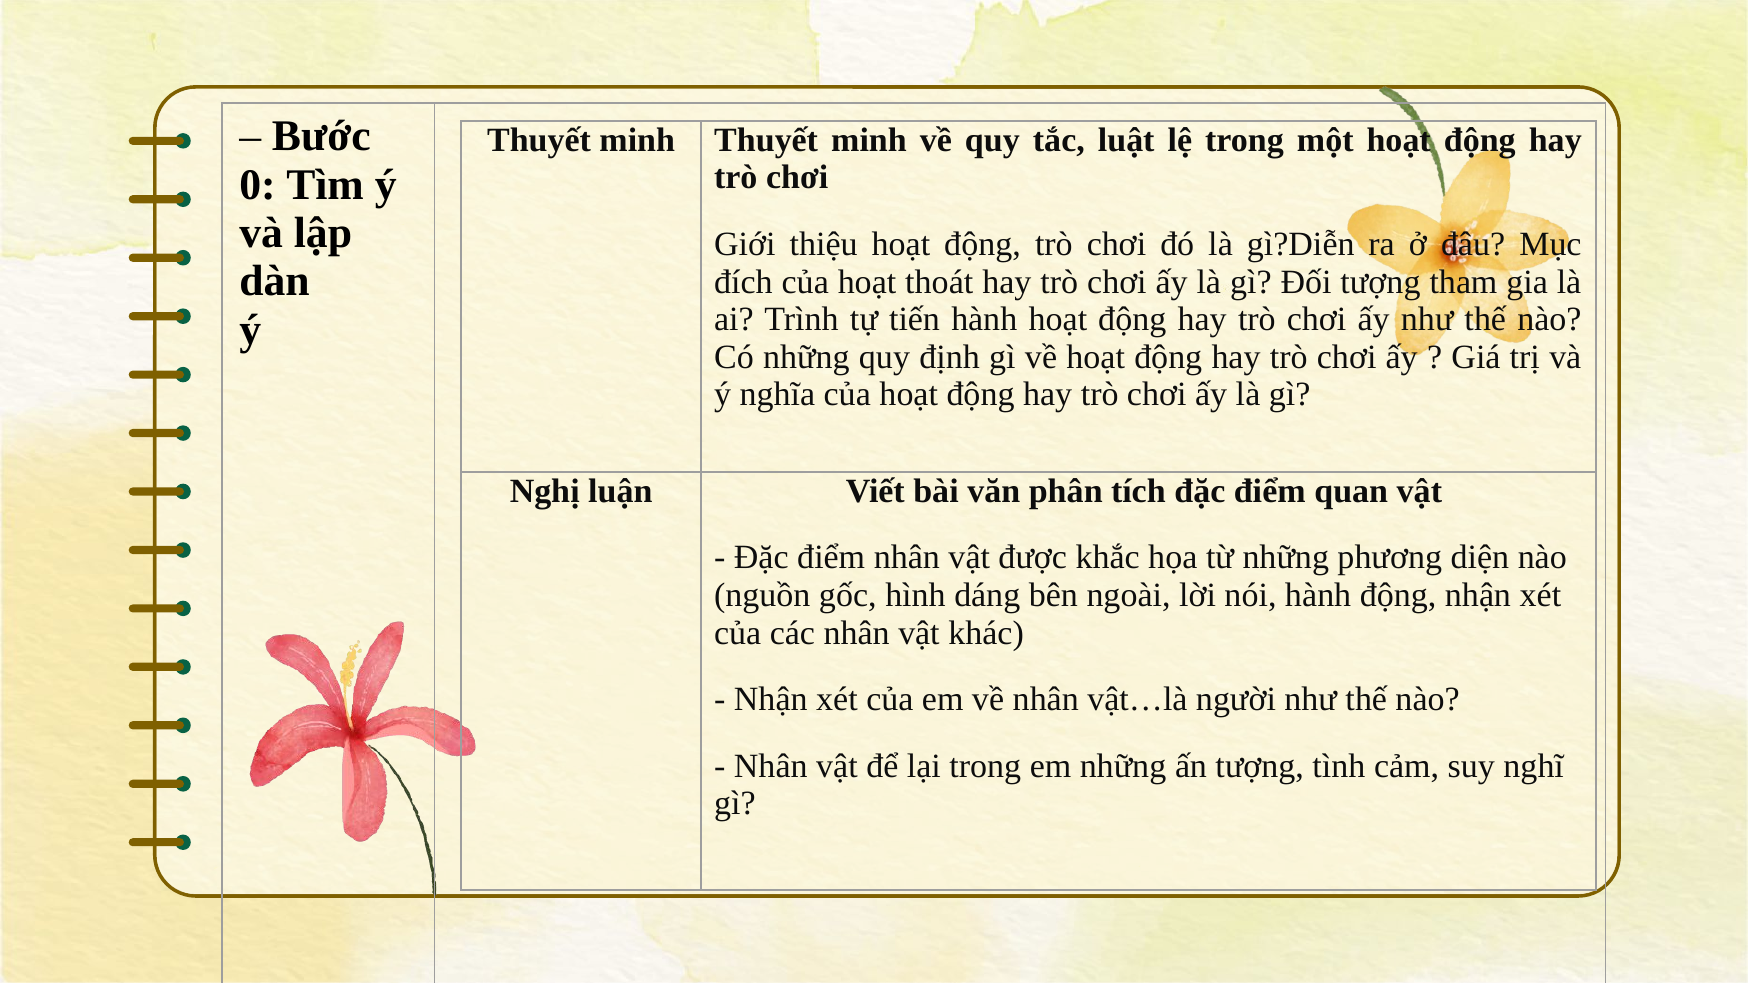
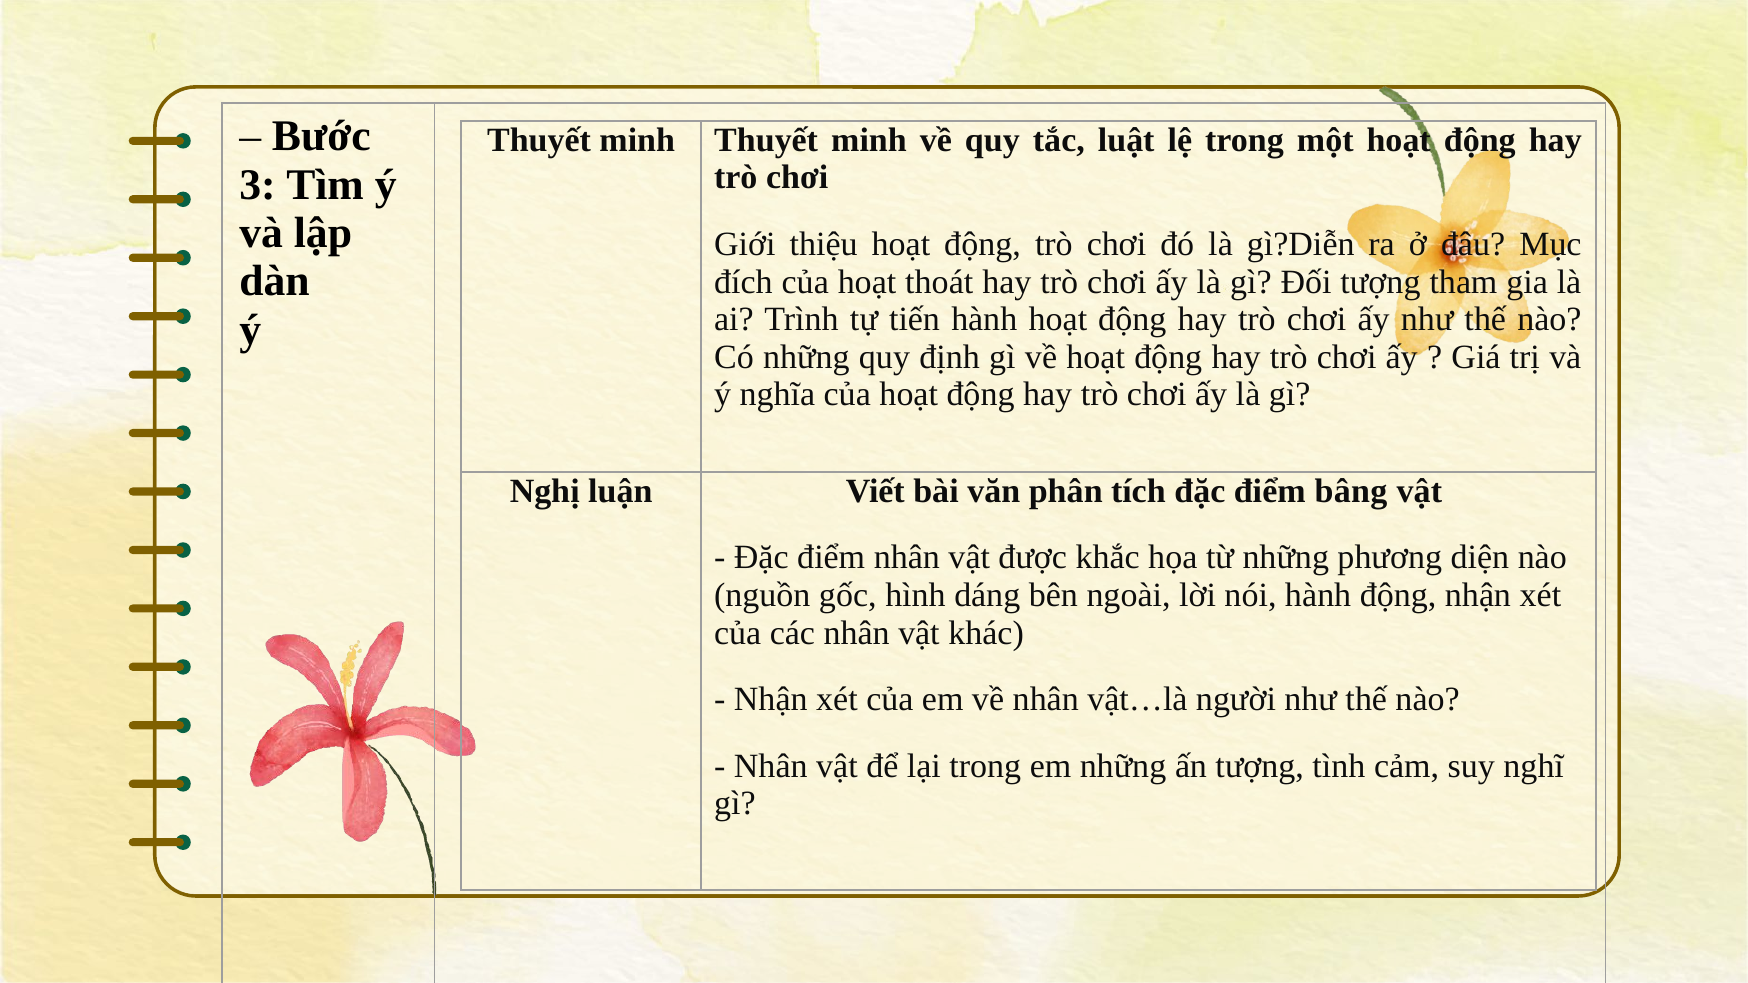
0: 0 -> 3
quan: quan -> bâng
